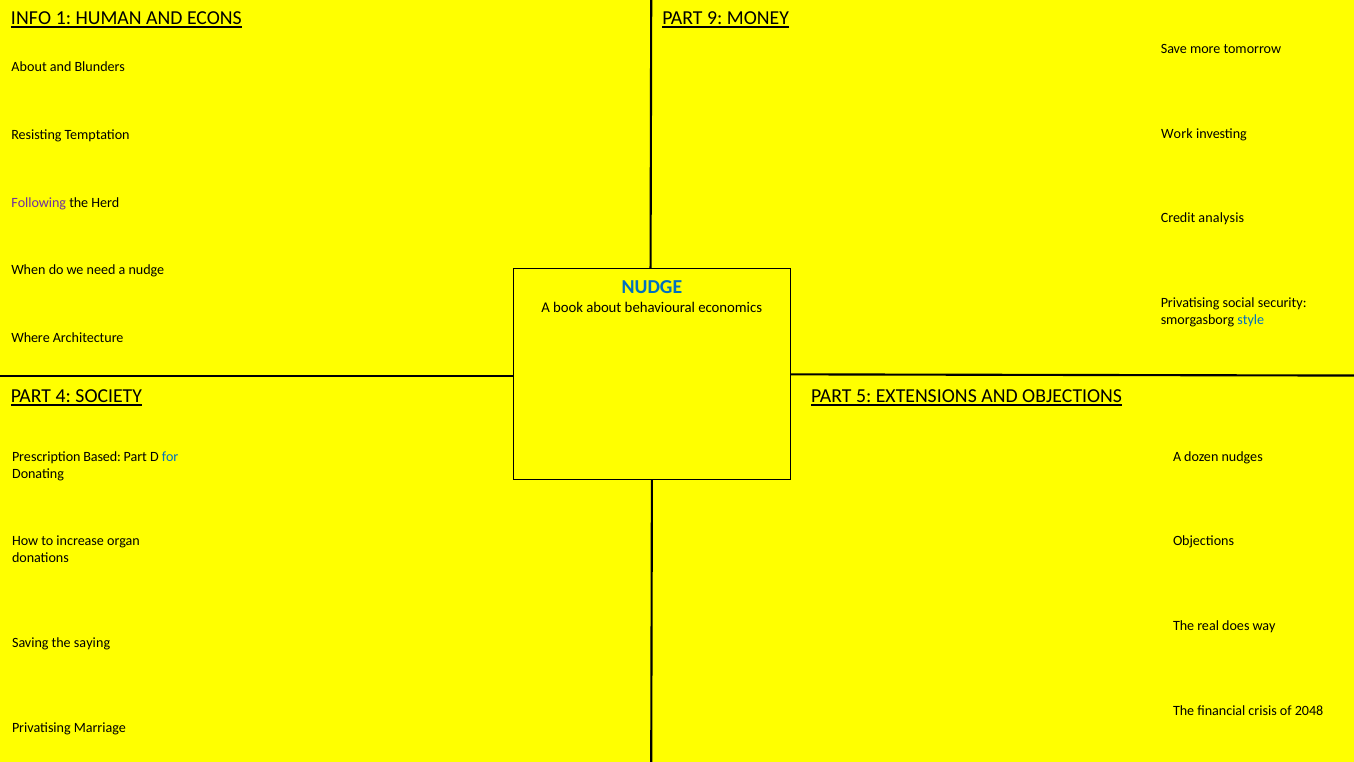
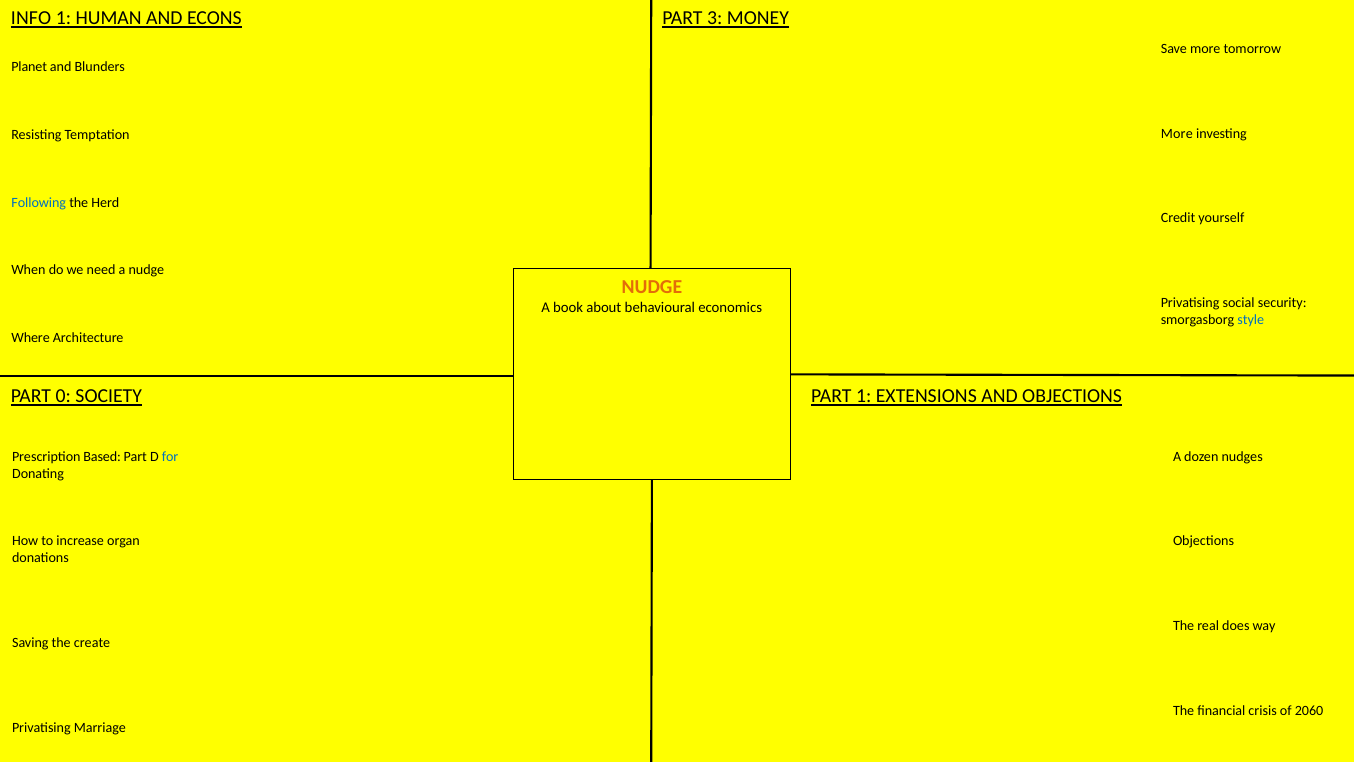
9: 9 -> 3
About at (29, 67): About -> Planet
Work at (1177, 133): Work -> More
Following colour: purple -> blue
analysis: analysis -> yourself
NUDGE at (652, 287) colour: blue -> orange
4: 4 -> 0
PART 5: 5 -> 1
saying: saying -> create
2048: 2048 -> 2060
